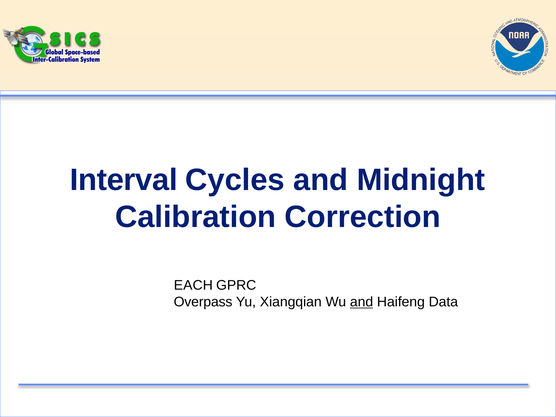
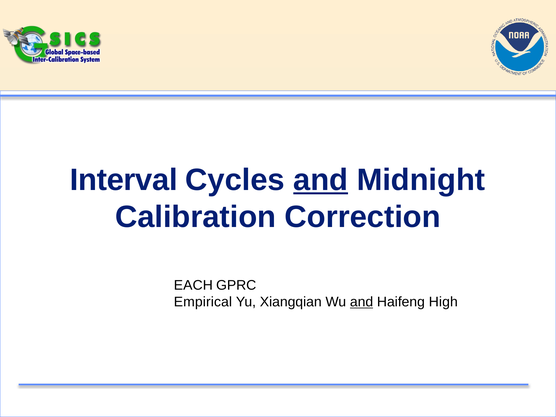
and at (321, 180) underline: none -> present
Overpass: Overpass -> Empirical
Data: Data -> High
